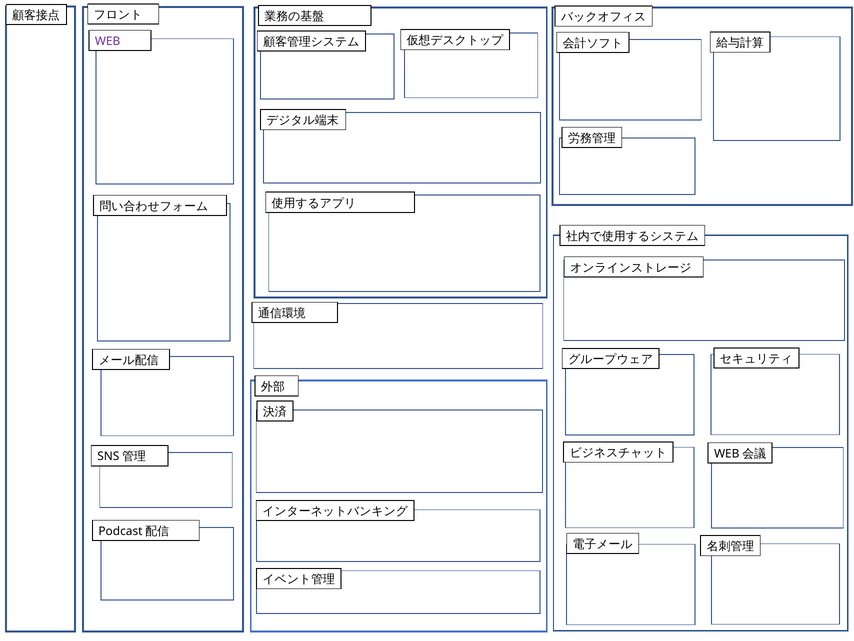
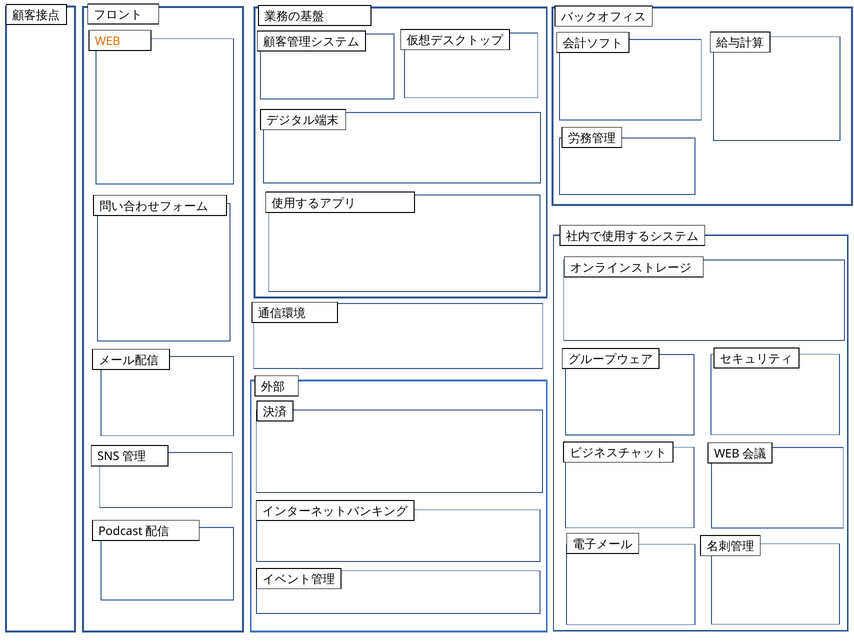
WEB colour: purple -> orange
